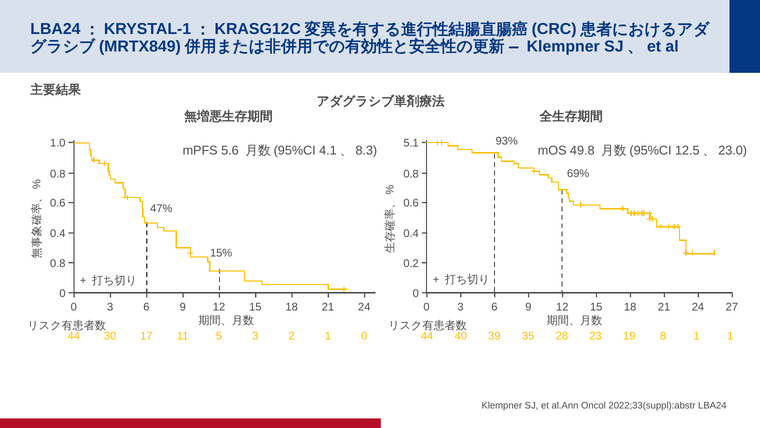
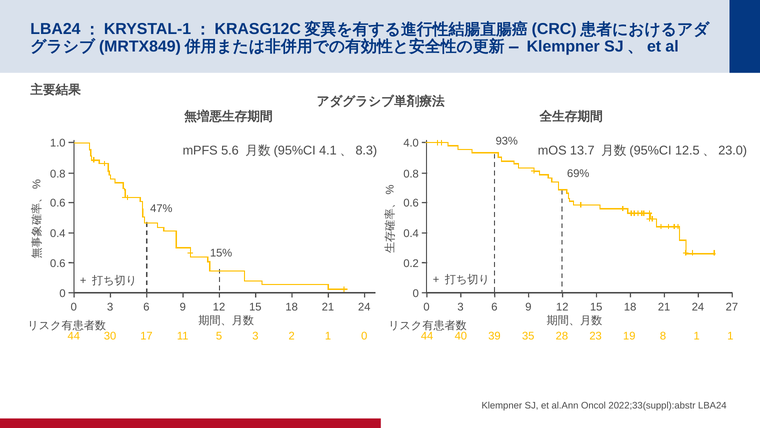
5.1: 5.1 -> 4.0
49.8: 49.8 -> 13.7
0.8 at (58, 263): 0.8 -> 0.6
